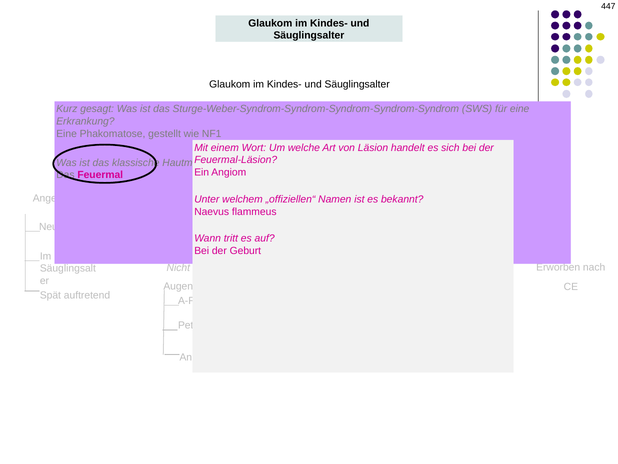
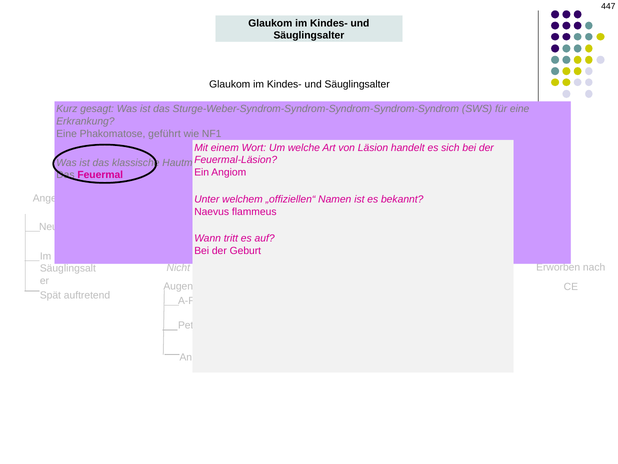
gestellt: gestellt -> geführt
